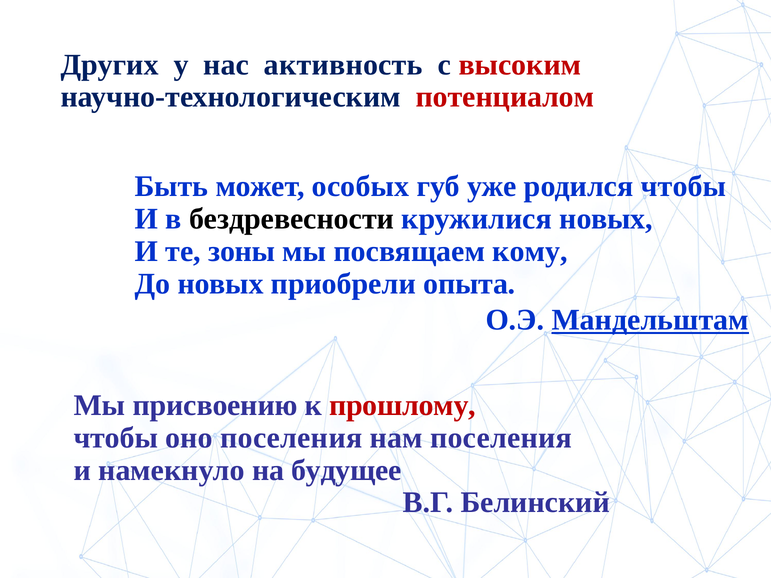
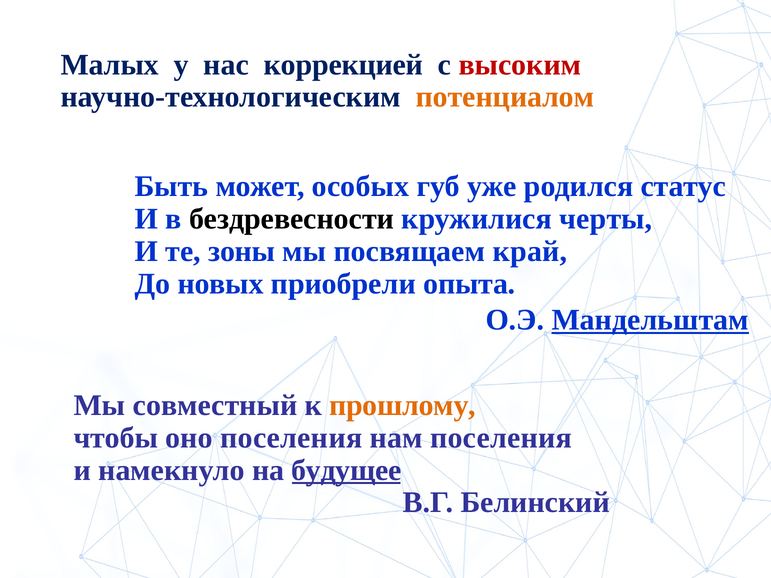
Других: Других -> Малых
активность: активность -> коррекцией
потенциалом colour: red -> orange
родился чтобы: чтобы -> статус
кружилися новых: новых -> черты
кому: кому -> край
присвоению: присвоению -> совместный
прошлому colour: red -> orange
будущее underline: none -> present
